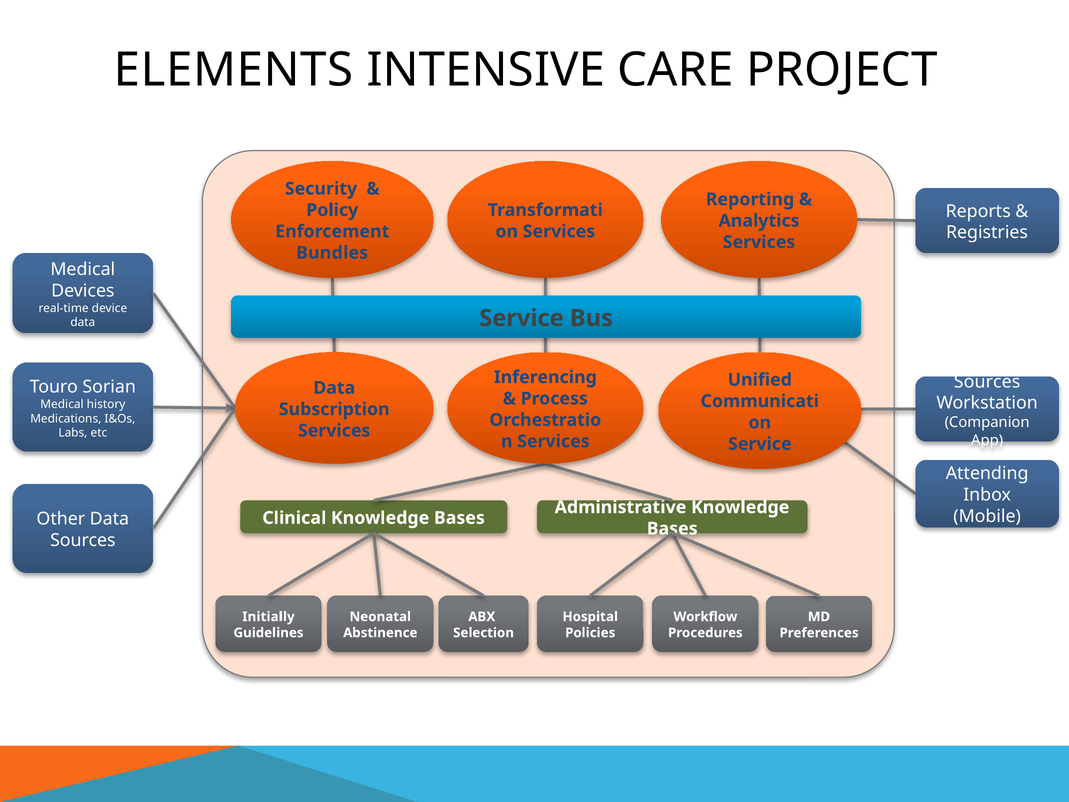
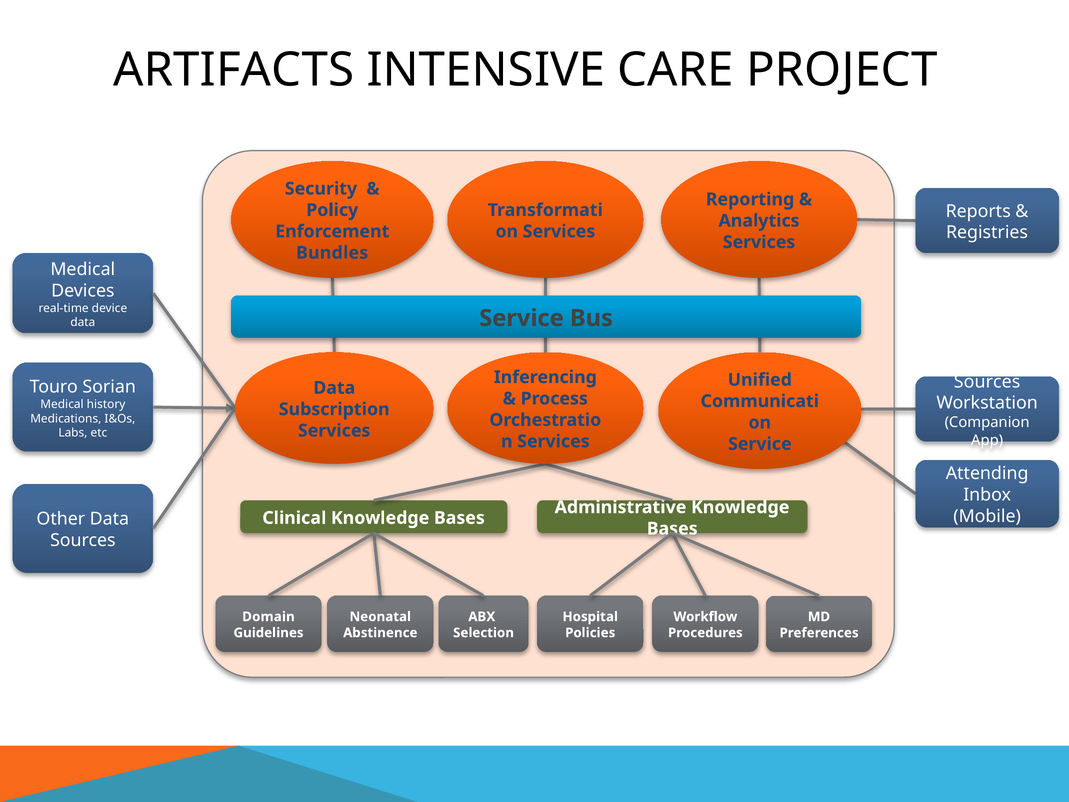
ELEMENTS: ELEMENTS -> ARTIFACTS
Initially: Initially -> Domain
